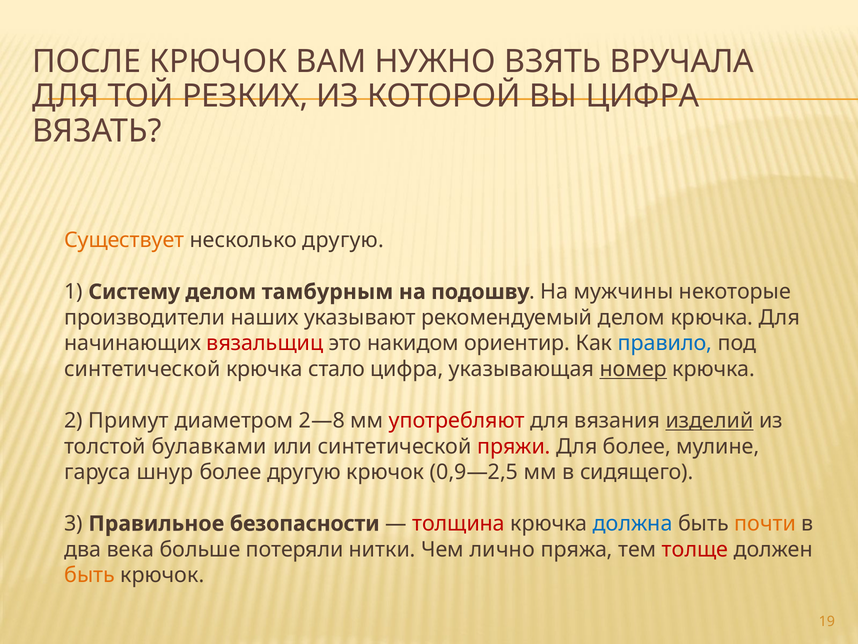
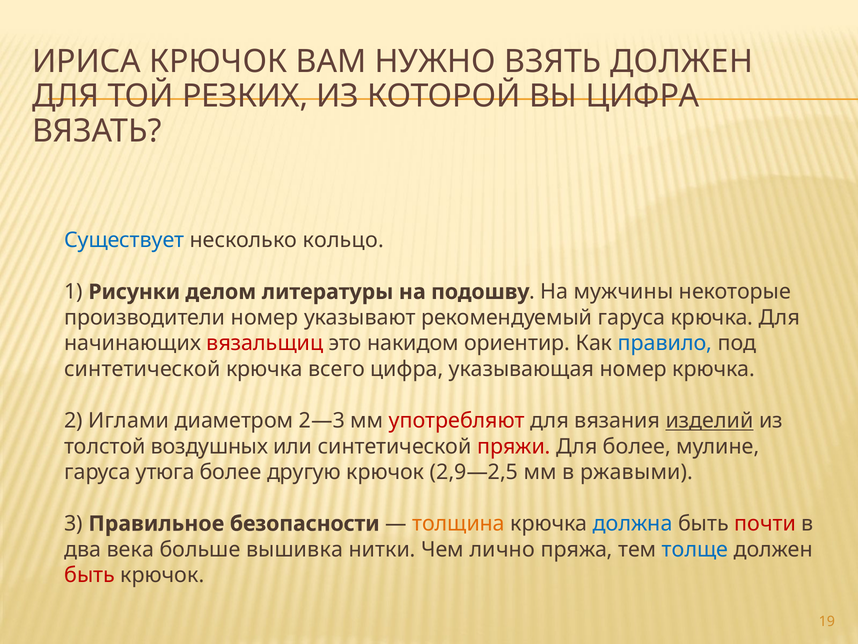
ПОСЛЕ: ПОСЛЕ -> ИРИСА
ВЗЯТЬ ВРУЧАЛА: ВРУЧАЛА -> ДОЛЖЕН
Существует colour: orange -> blue
несколько другую: другую -> кольцо
Систему: Систему -> Рисунки
тамбурным: тамбурным -> литературы
производители наших: наших -> номер
рекомендуемый делом: делом -> гаруса
стало: стало -> всего
номер at (633, 369) underline: present -> none
Примут: Примут -> Иглами
2—8: 2—8 -> 2—3
булавками: булавками -> воздушных
шнур: шнур -> утюга
0,9—2,5: 0,9—2,5 -> 2,9—2,5
сидящего: сидящего -> ржавыми
толщина colour: red -> orange
почти colour: orange -> red
потеряли: потеряли -> вышивка
толще colour: red -> blue
быть at (90, 575) colour: orange -> red
